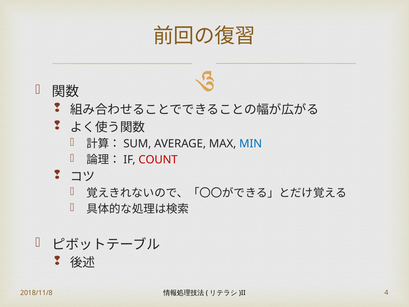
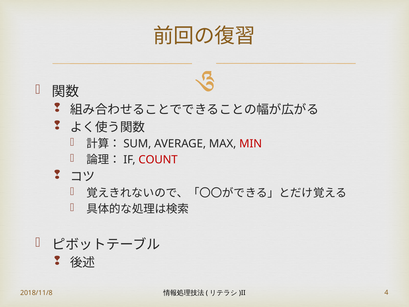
MIN colour: blue -> red
